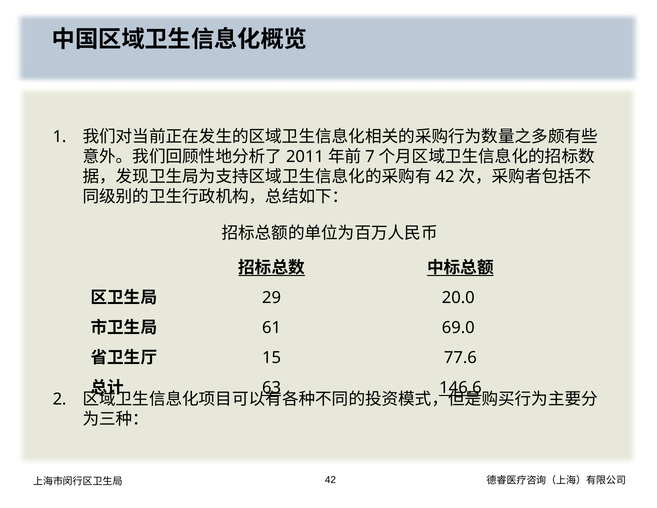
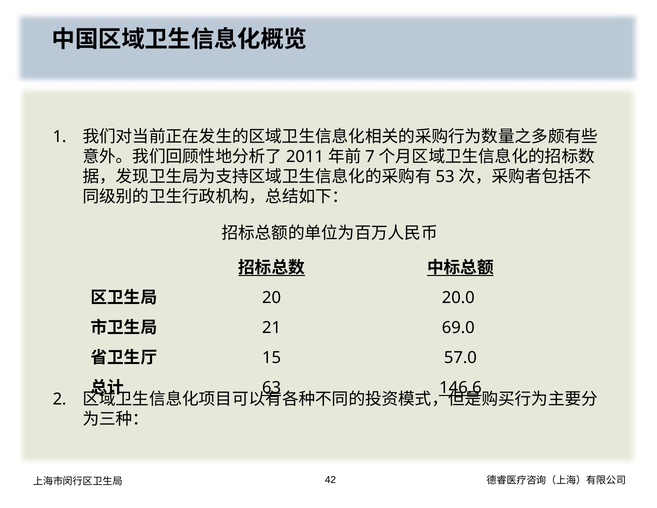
42 at (445, 177): 42 -> 53
29: 29 -> 20
61: 61 -> 21
77.6: 77.6 -> 57.0
